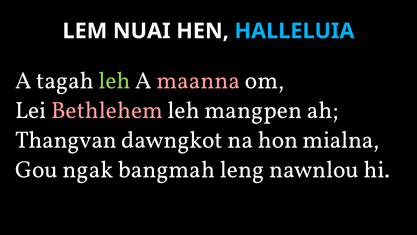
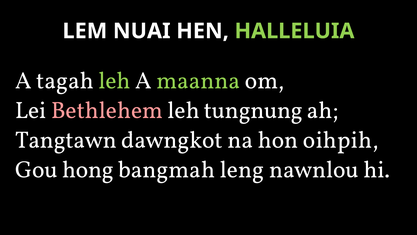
HALLELUIA colour: light blue -> light green
maanna colour: pink -> light green
mangpen: mangpen -> tungnung
Thangvan: Thangvan -> Tangtawn
mialna: mialna -> oihpih
ngak: ngak -> hong
